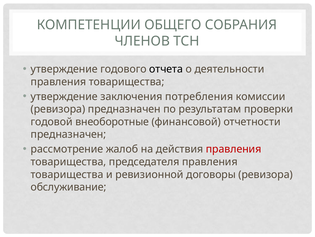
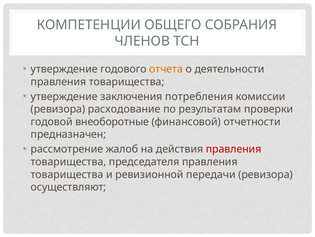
отчета colour: black -> orange
ревизора предназначен: предназначен -> расходование
договоры: договоры -> передачи
обслуживание: обслуживание -> осуществляют
